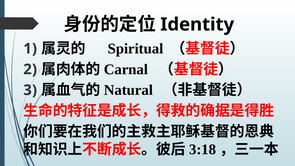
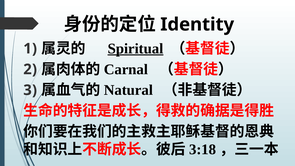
Spiritual underline: none -> present
